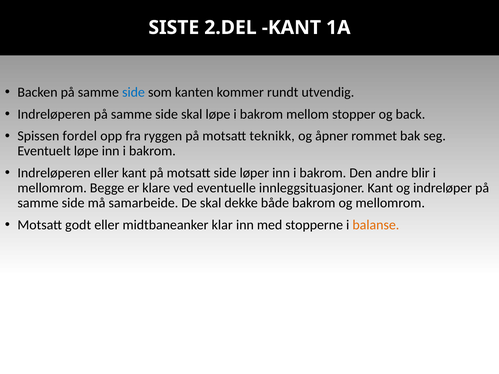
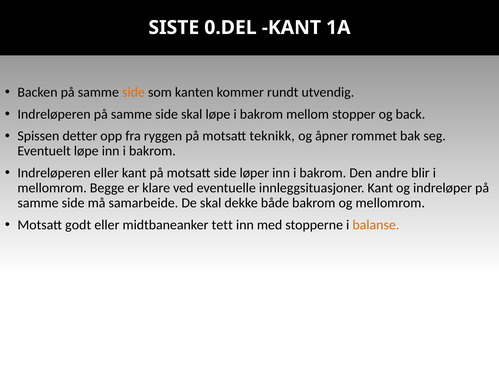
2.DEL: 2.DEL -> 0.DEL
side at (133, 92) colour: blue -> orange
fordel: fordel -> detter
klar: klar -> tett
